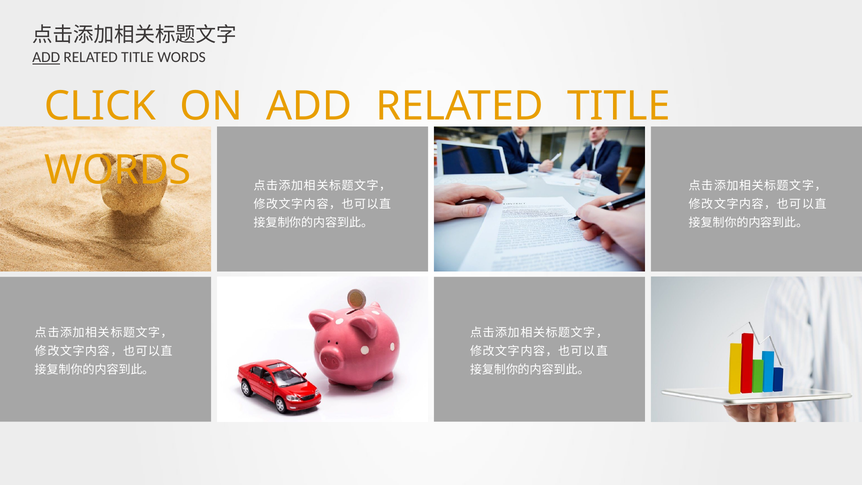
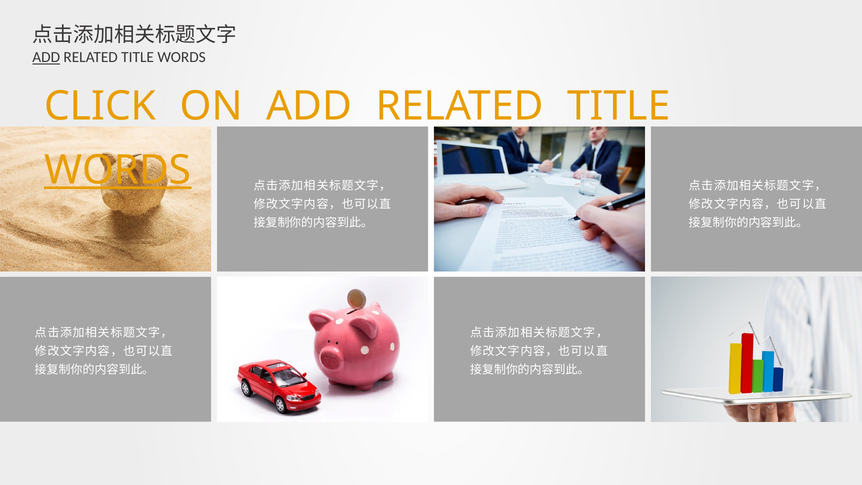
WORDS at (118, 170) underline: none -> present
